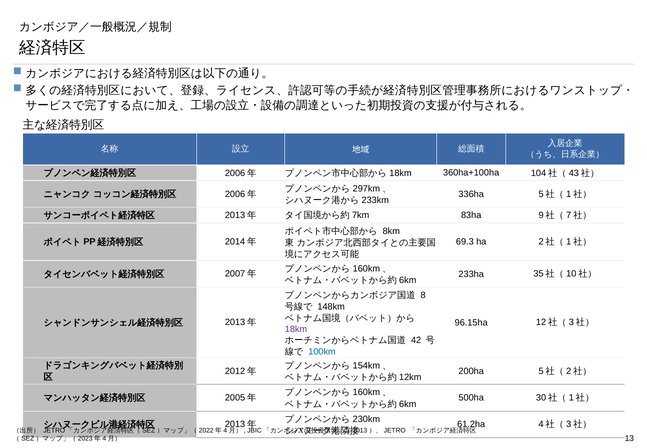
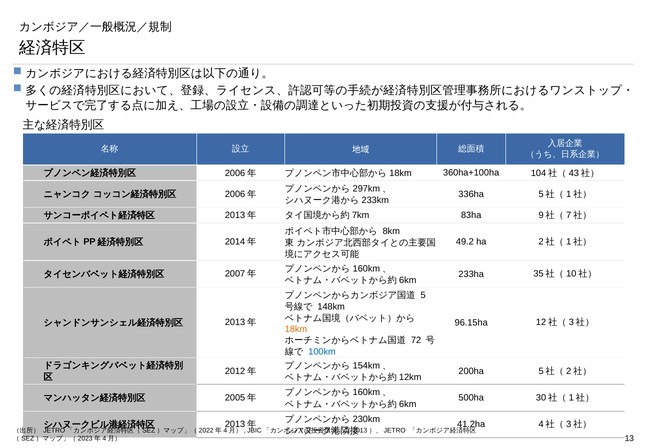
69.3: 69.3 -> 49.2
8: 8 -> 5
18km at (296, 329) colour: purple -> orange
42: 42 -> 72
61.2ha: 61.2ha -> 41.2ha
